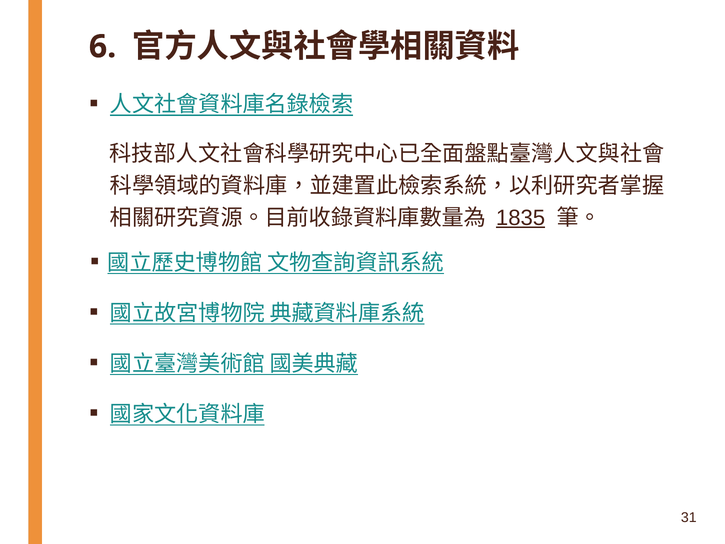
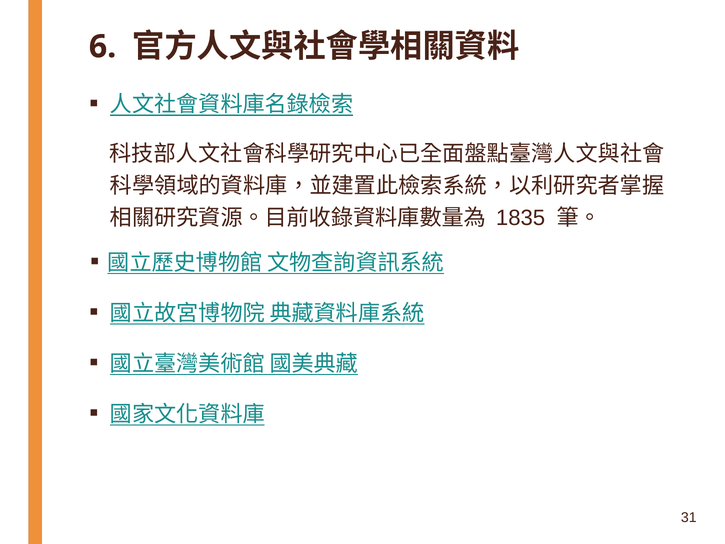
1835 underline: present -> none
